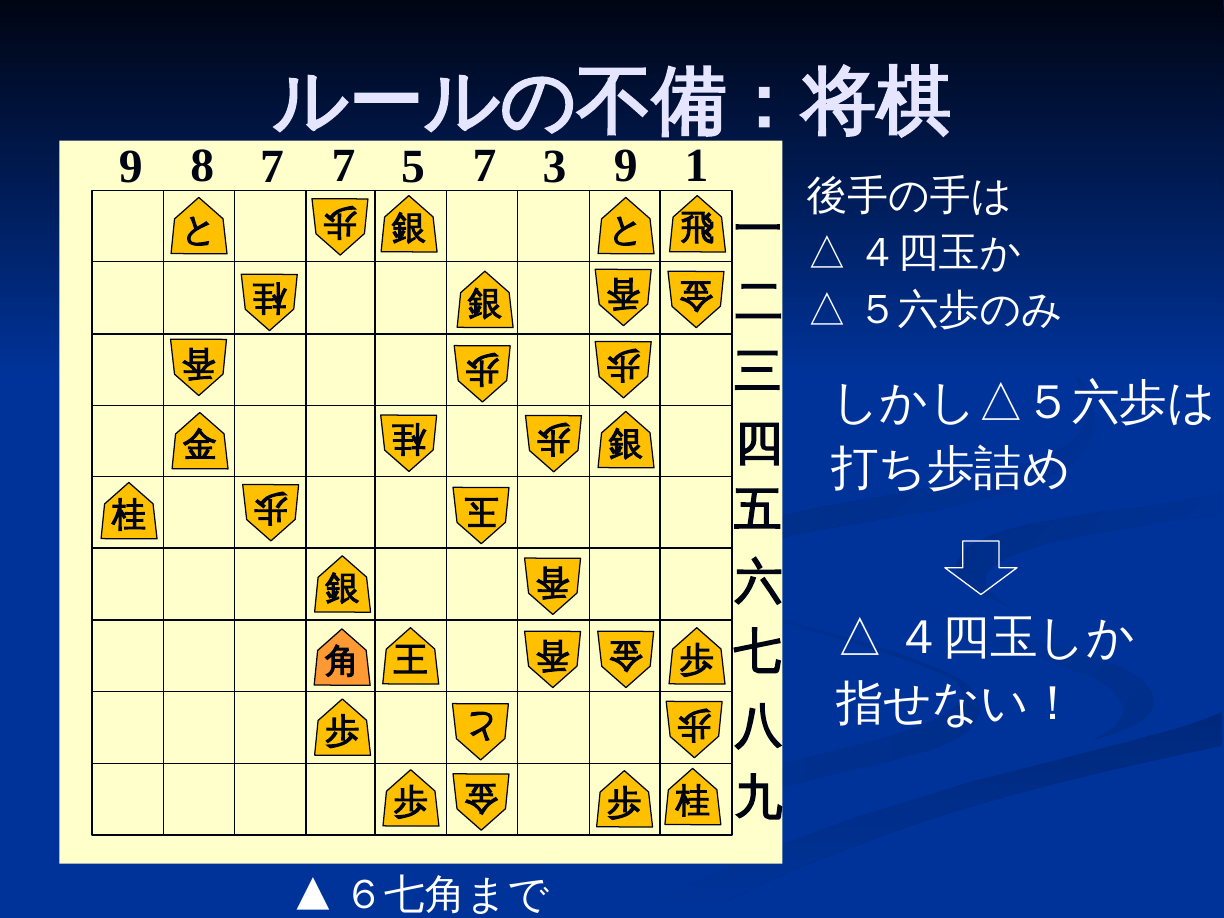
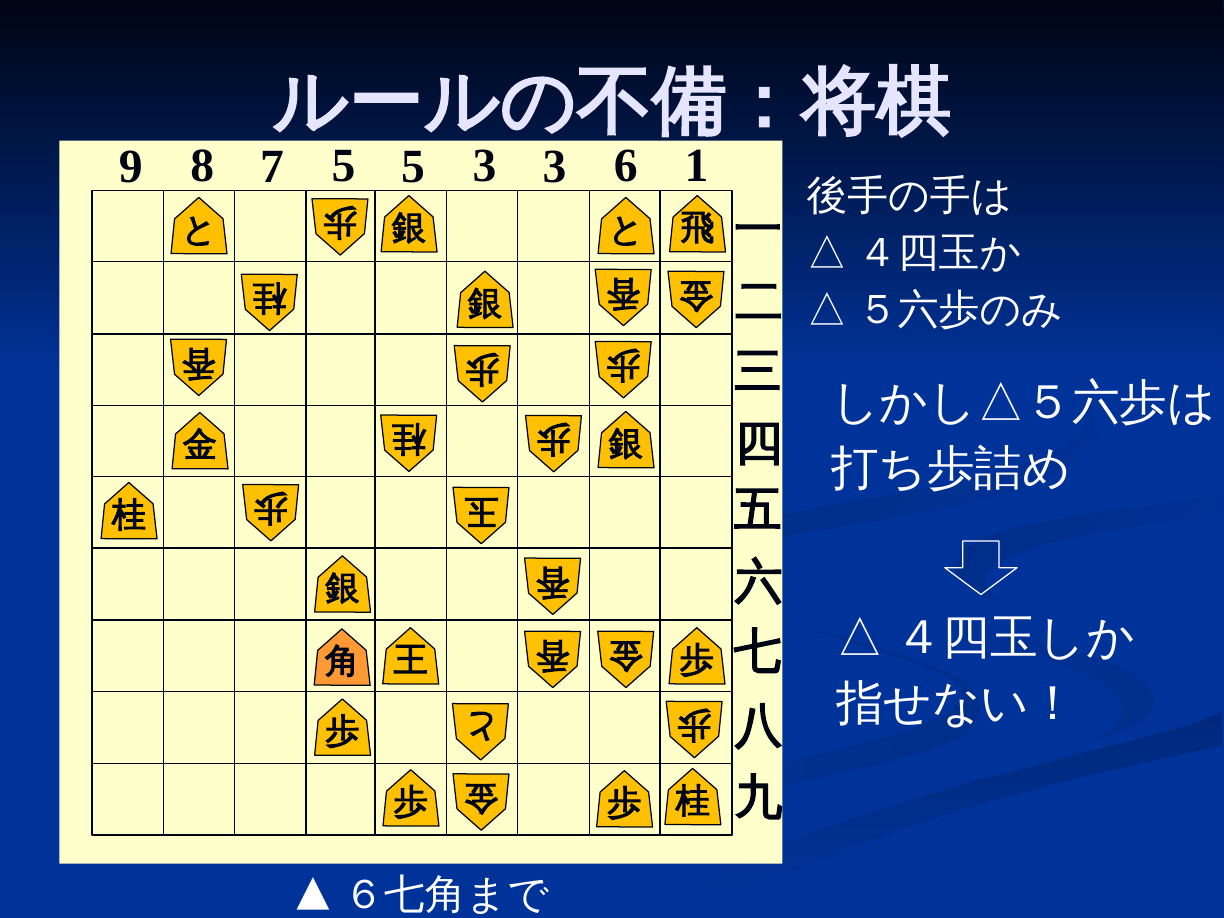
7 7: 7 -> 5
5 7: 7 -> 3
3 9: 9 -> 6
